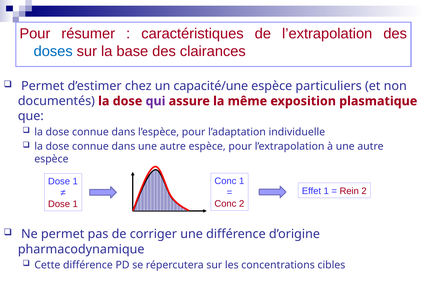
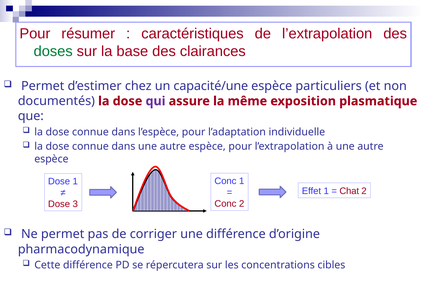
doses colour: blue -> green
Rein: Rein -> Chat
1 at (75, 205): 1 -> 3
